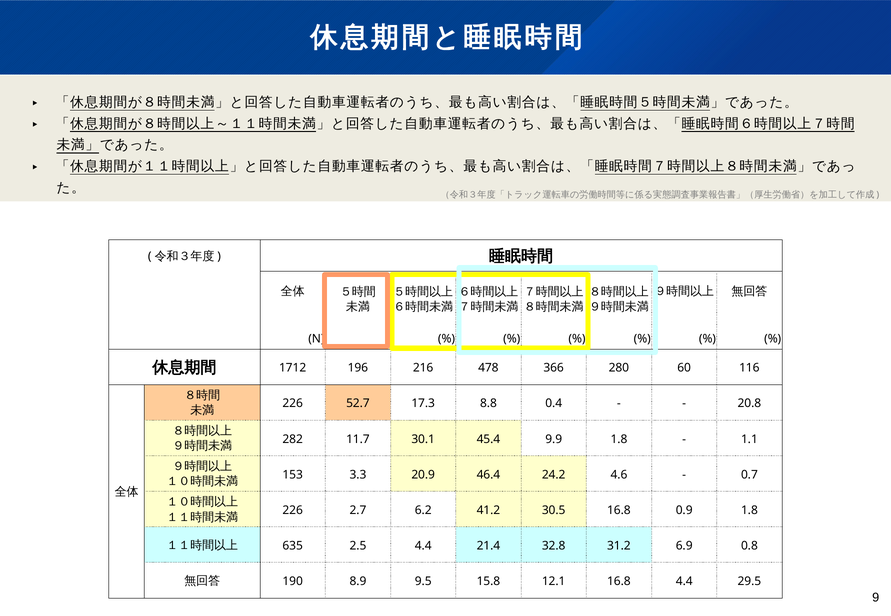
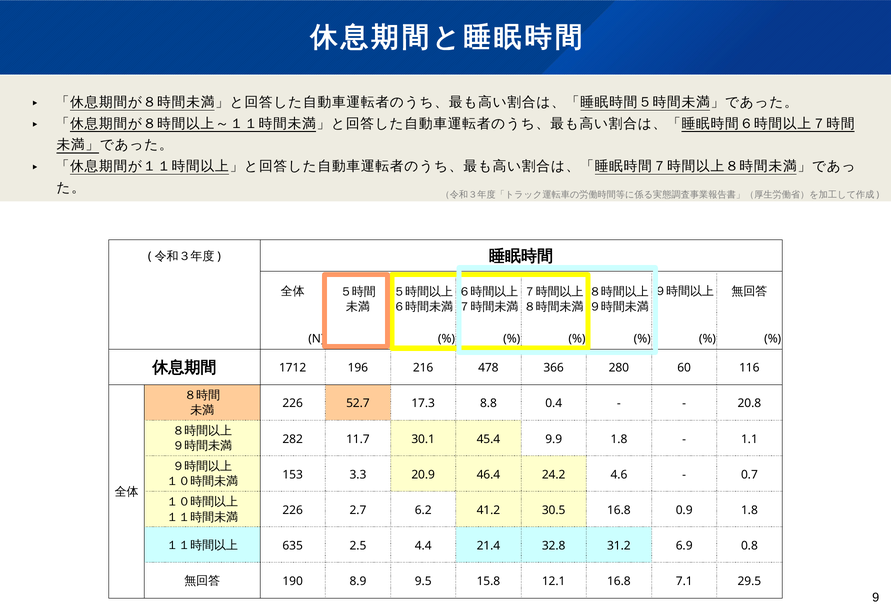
16.8 4.4: 4.4 -> 7.1
